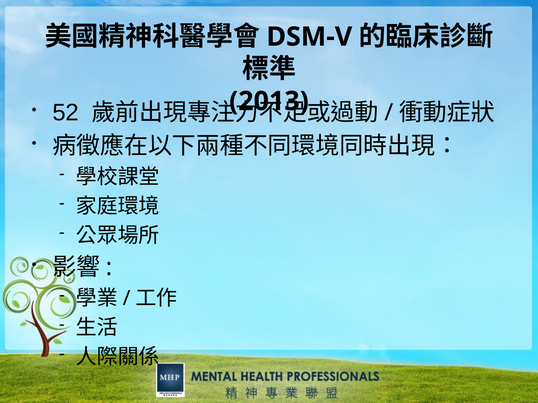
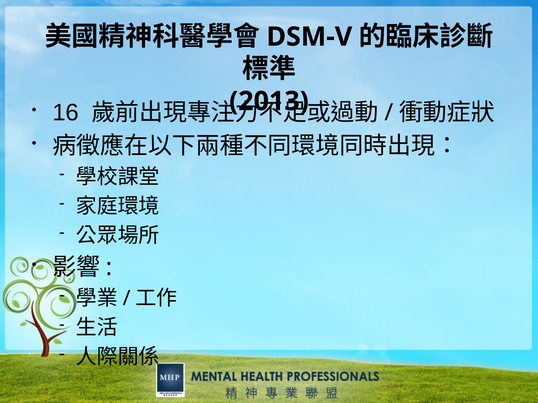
52: 52 -> 16
